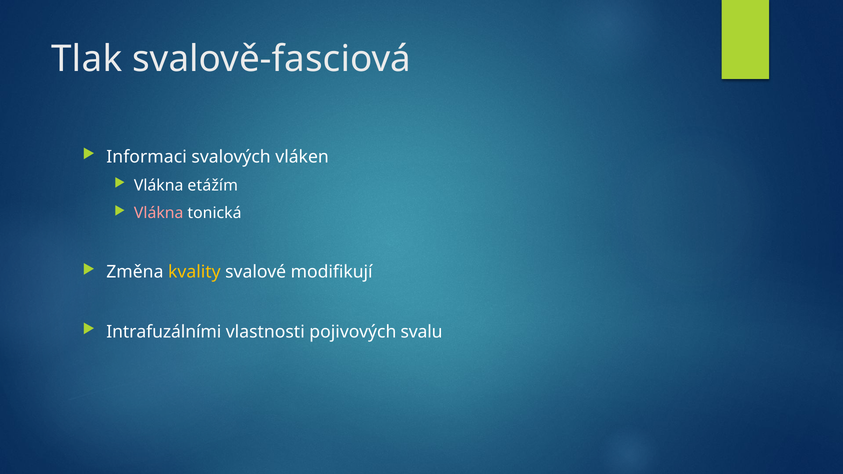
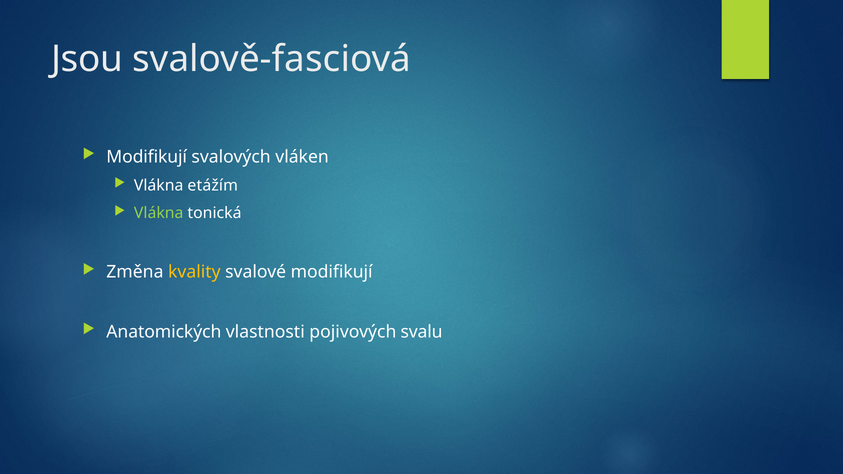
Tlak: Tlak -> Jsou
Informaci at (147, 157): Informaci -> Modifikují
Vlákna at (159, 213) colour: pink -> light green
Intrafuzálními: Intrafuzálními -> Anatomických
